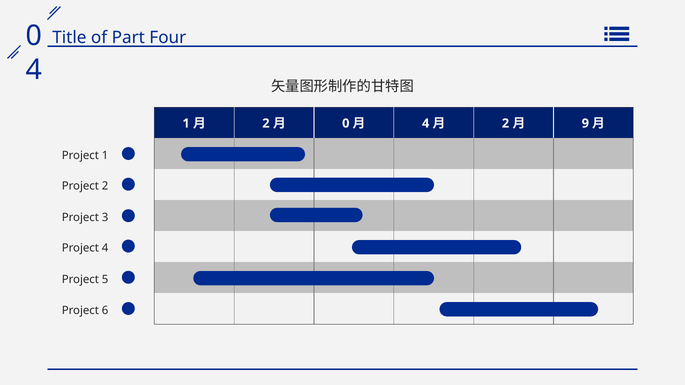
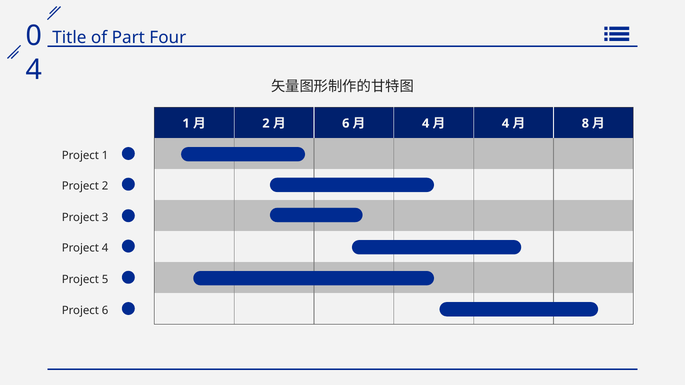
0 at (346, 123): 0 -> 6
2 at (505, 123): 2 -> 4
9: 9 -> 8
